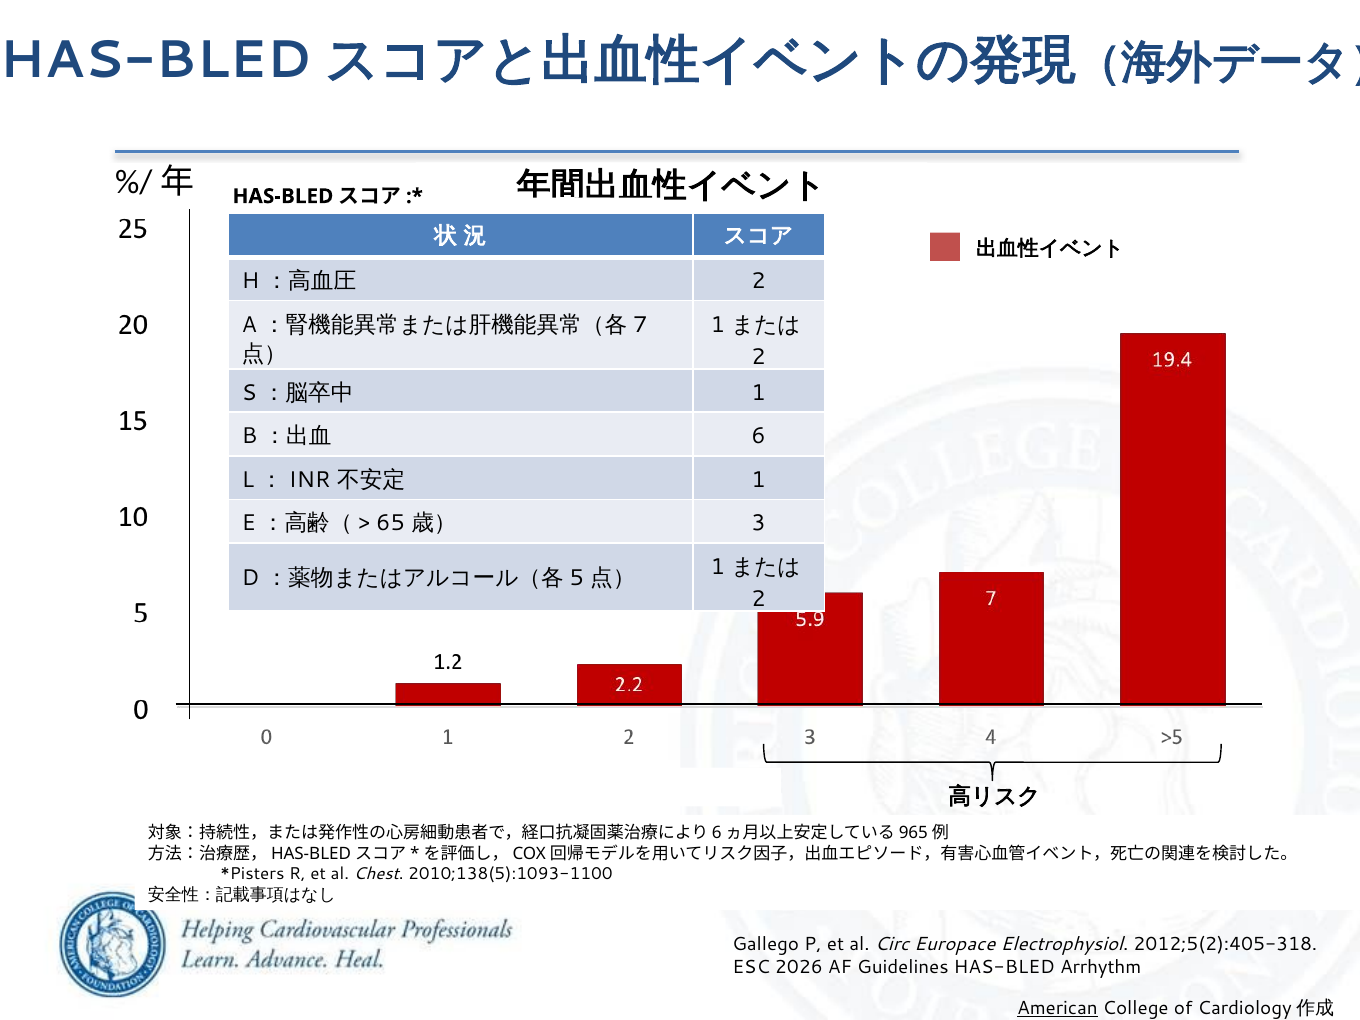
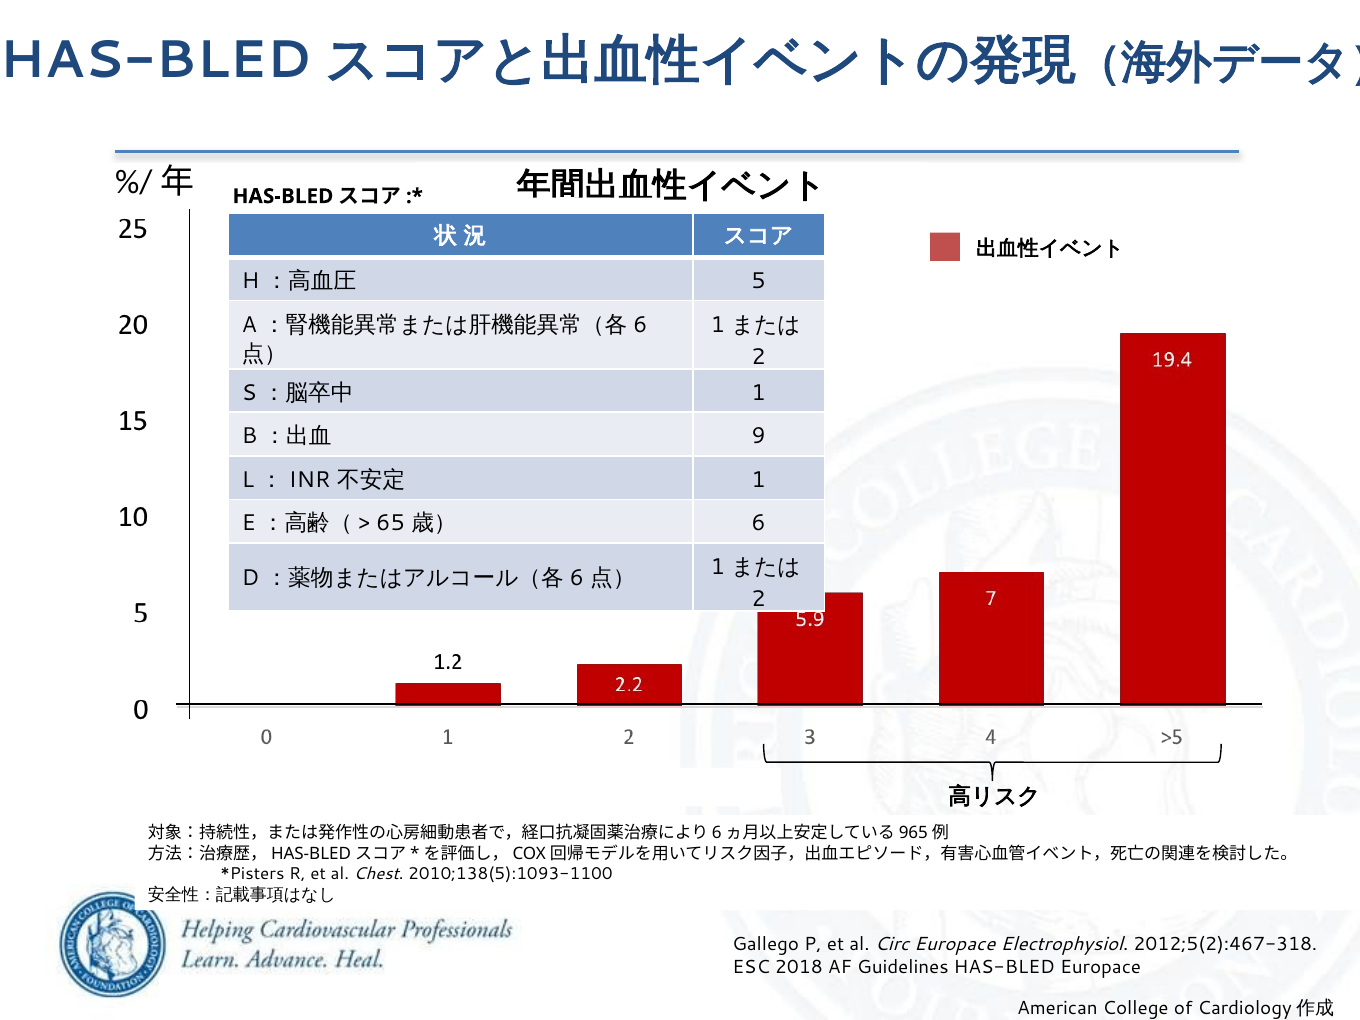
2 at (759, 281): 2 -> 5
7 at (640, 325): 7 -> 6
6: 6 -> 9
3 at (759, 523): 3 -> 6
5 at (577, 578): 5 -> 6
2012;5(2):405-318: 2012;5(2):405-318 -> 2012;5(2):467-318
2026: 2026 -> 2018
HAS-BLED Arrhythm: Arrhythm -> Europace
American underline: present -> none
